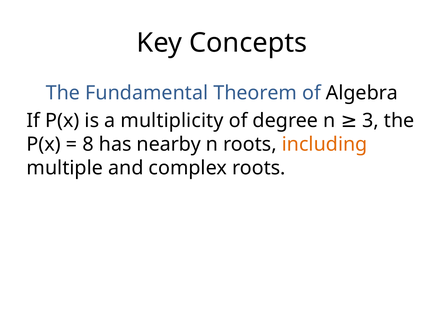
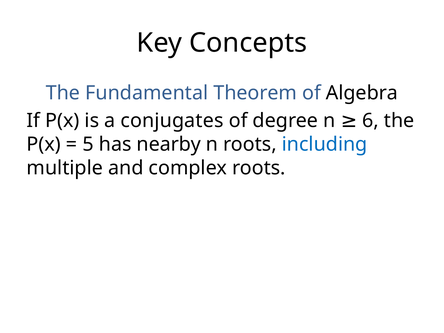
multiplicity: multiplicity -> conjugates
3: 3 -> 6
8: 8 -> 5
including colour: orange -> blue
